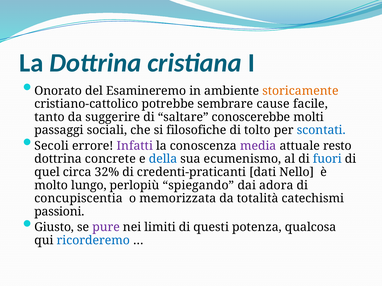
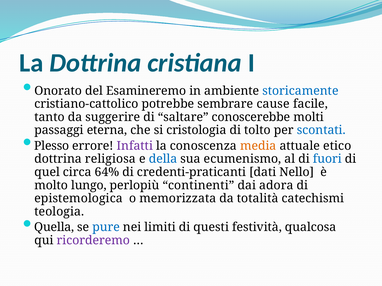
storicamente colour: orange -> blue
sociali: sociali -> eterna
filosofiche: filosofiche -> cristologia
Secoli: Secoli -> Plesso
media colour: purple -> orange
resto: resto -> etico
concrete: concrete -> religiosa
32%: 32% -> 64%
spiegando: spiegando -> continenti
concupiscentia: concupiscentia -> epistemologica
passioni: passioni -> teologia
Giusto: Giusto -> Quella
pure colour: purple -> blue
potenza: potenza -> festività
ricorderemo colour: blue -> purple
